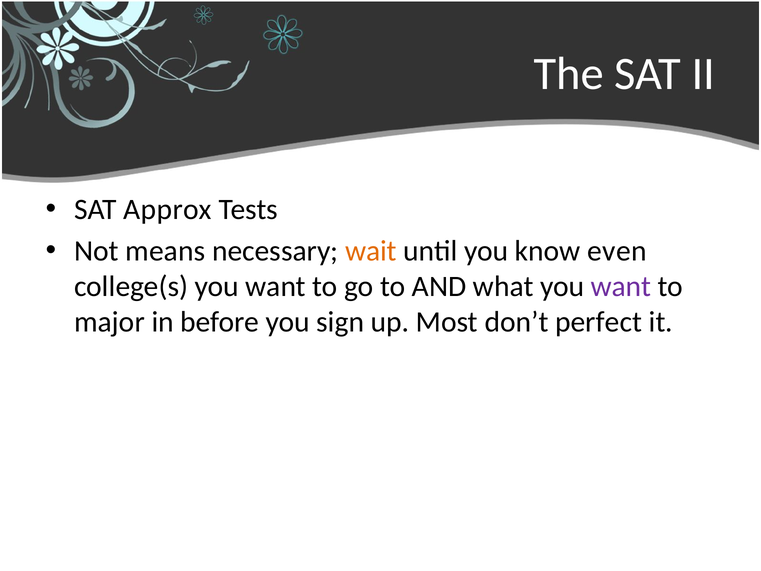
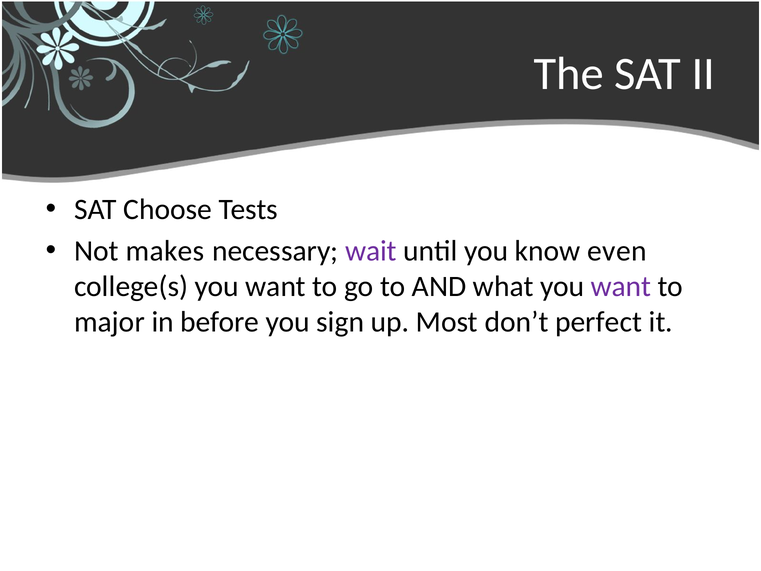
Approx: Approx -> Choose
means: means -> makes
wait colour: orange -> purple
